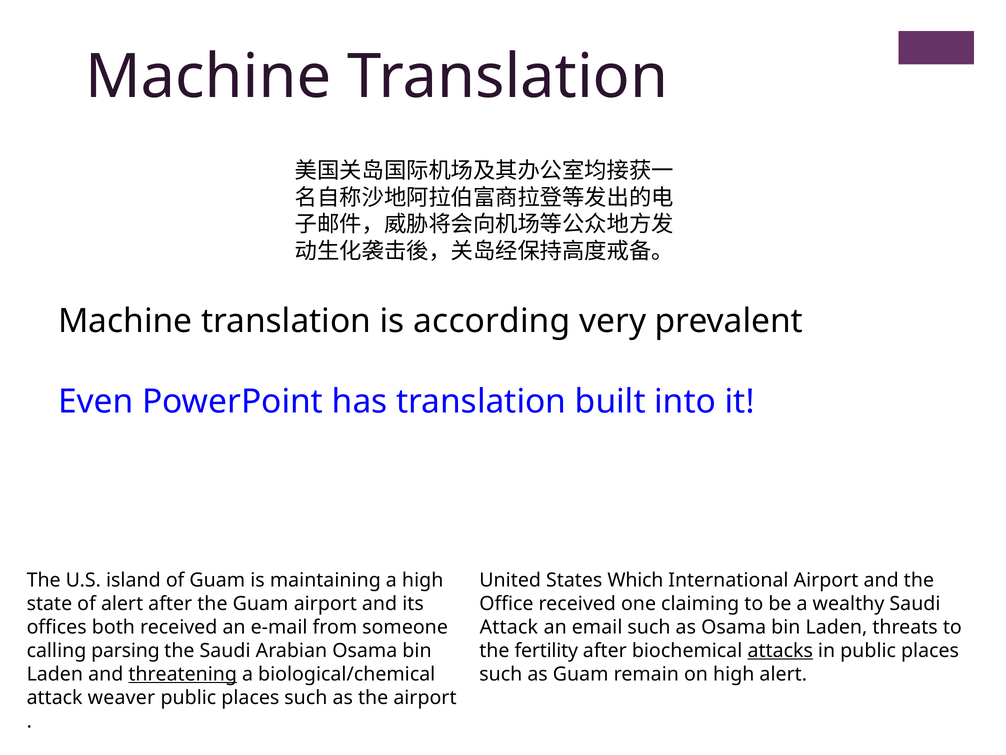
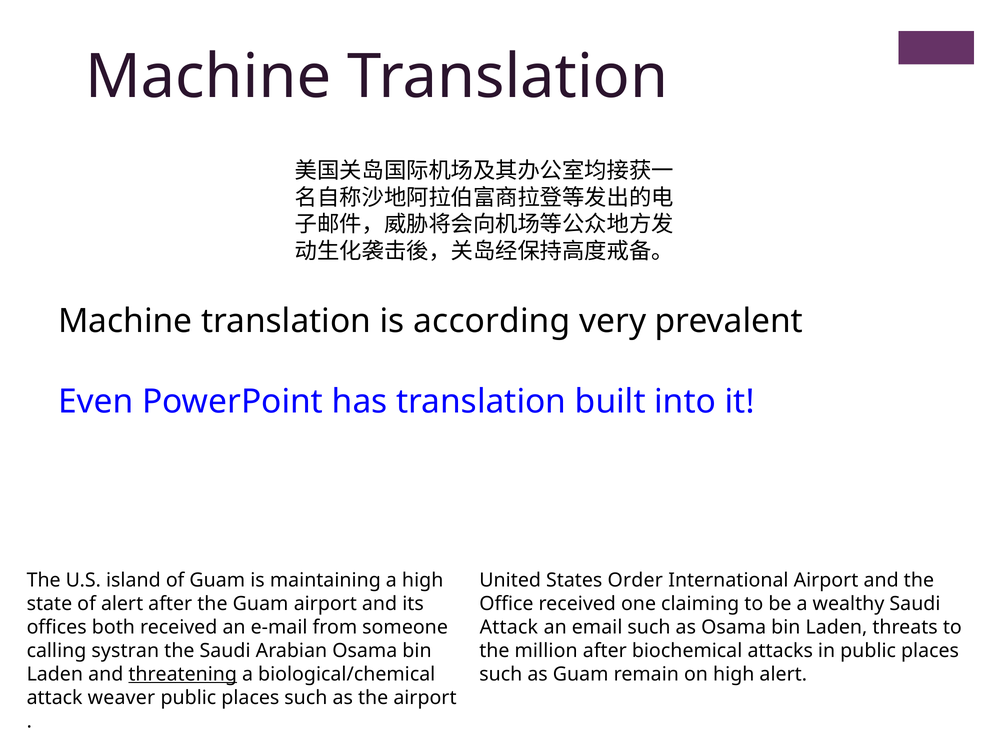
Which: Which -> Order
parsing: parsing -> systran
fertility: fertility -> million
attacks underline: present -> none
